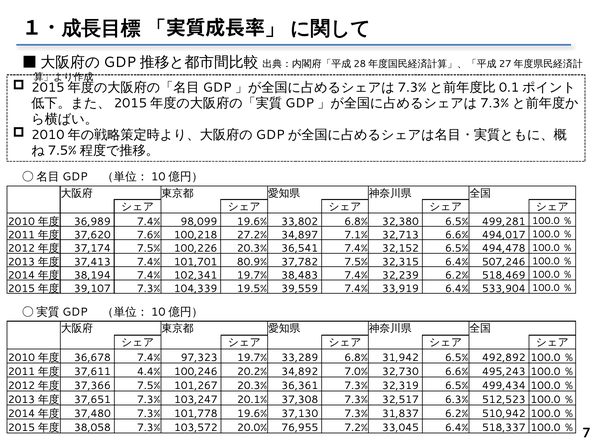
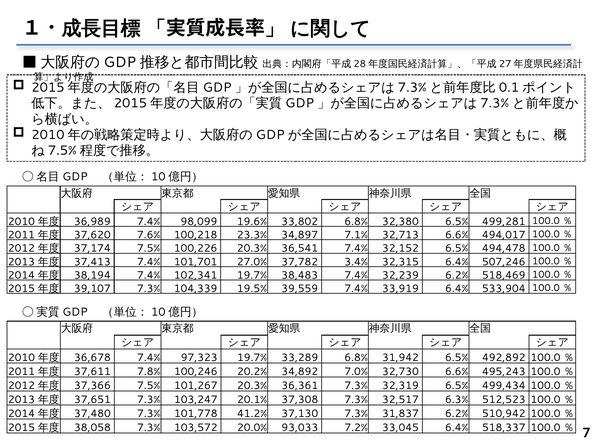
27.2%: 27.2% -> 23.3%
80.9%: 80.9% -> 27.0%
37,782 7.5%: 7.5% -> 3.4%
4.4%: 4.4% -> 7.8%
101,778 19.6%: 19.6% -> 41.2%
76,955: 76,955 -> 93,033
